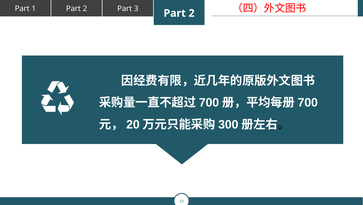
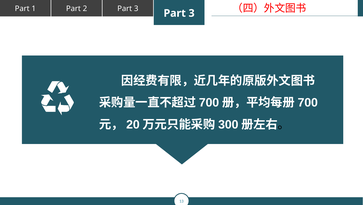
2 at (192, 13): 2 -> 3
